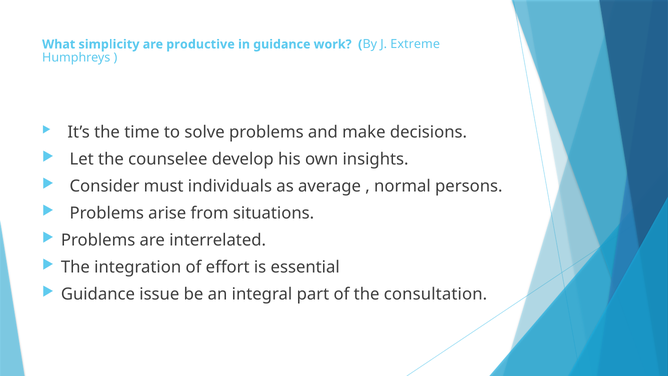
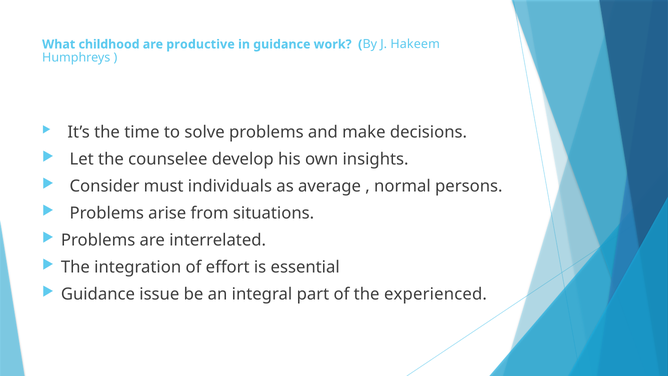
simplicity: simplicity -> childhood
Extreme: Extreme -> Hakeem
consultation: consultation -> experienced
